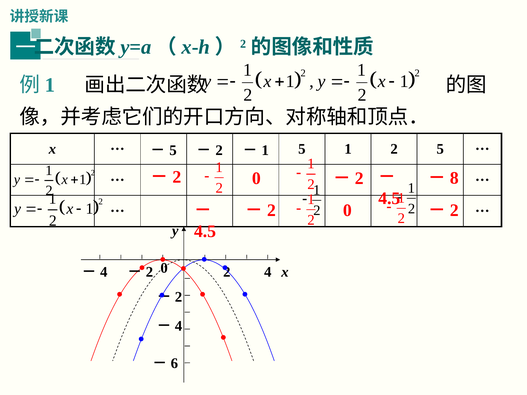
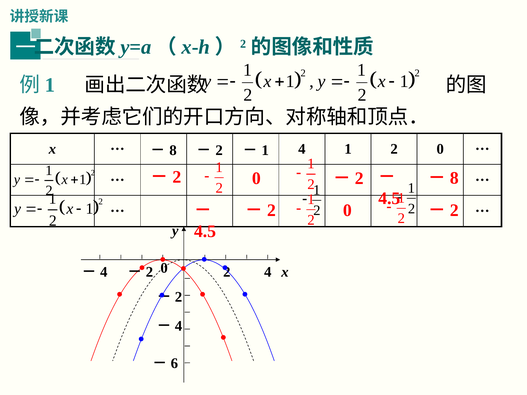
5 at (173, 151): 5 -> 8
1 5: 5 -> 4
2 5: 5 -> 0
